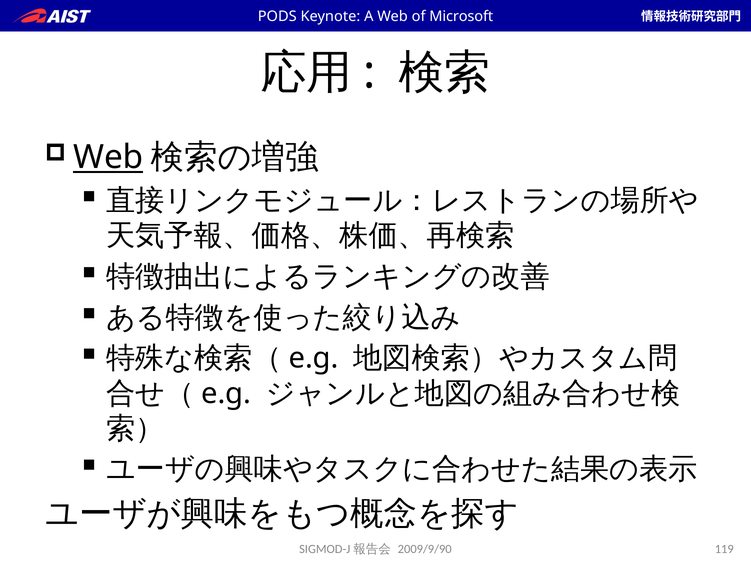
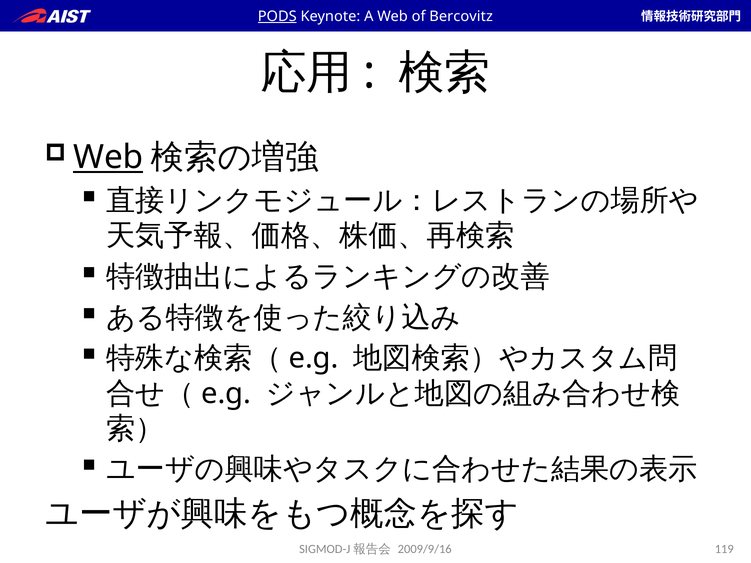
PODS underline: none -> present
Microsoft: Microsoft -> Bercovitz
2009/9/90: 2009/9/90 -> 2009/9/16
